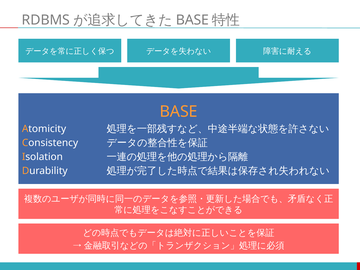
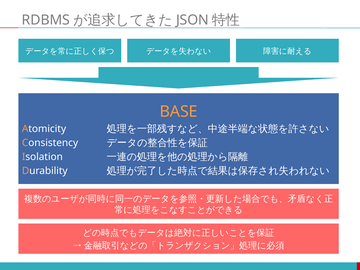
BASE at (192, 20): BASE -> JSON
